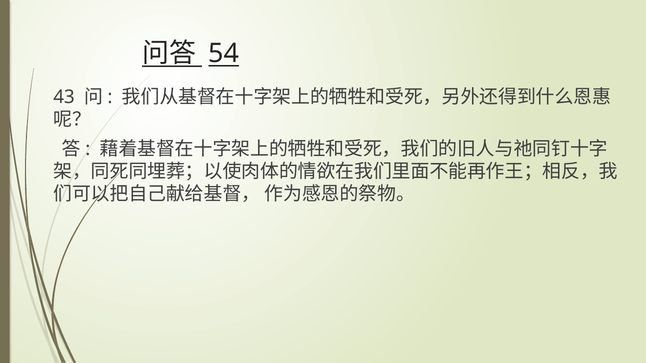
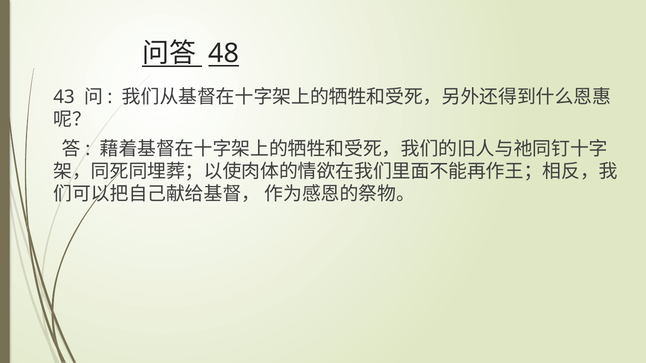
54: 54 -> 48
